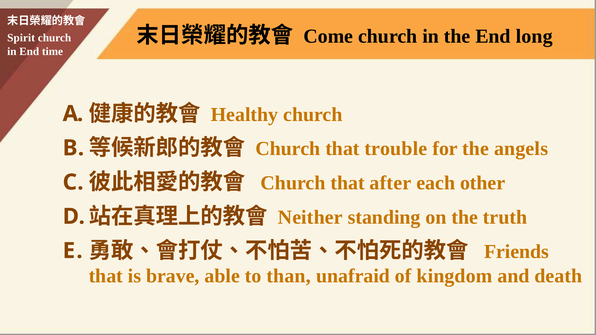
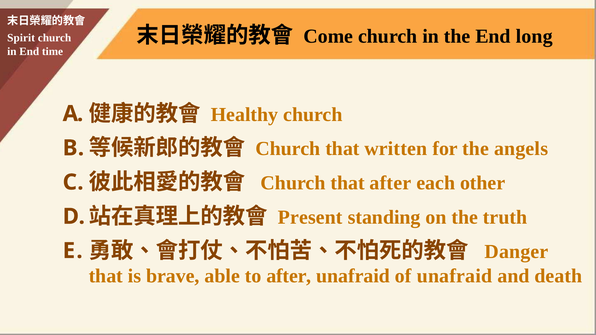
trouble: trouble -> written
Neither: Neither -> Present
Friends: Friends -> Danger
to than: than -> after
of kingdom: kingdom -> unafraid
